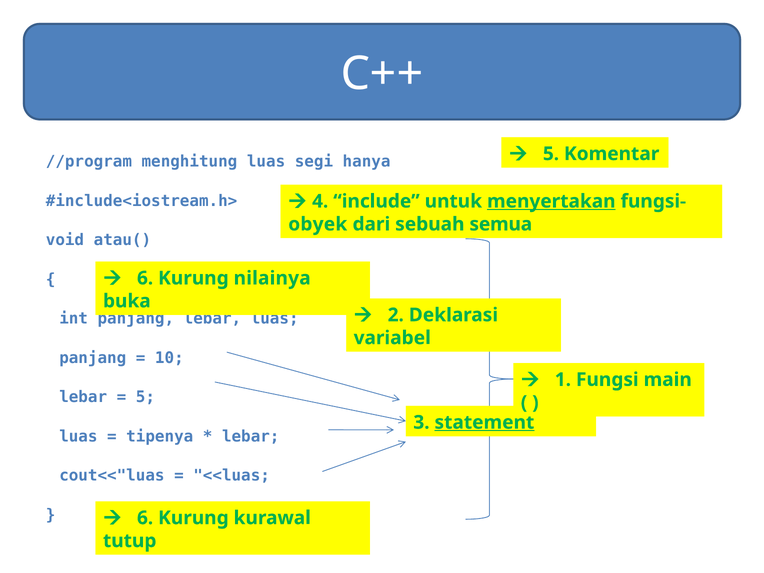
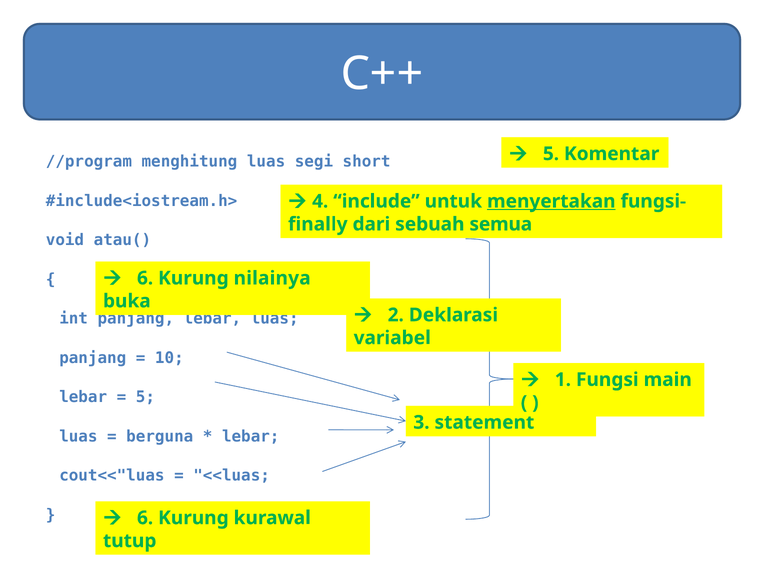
hanya: hanya -> short
obyek: obyek -> finally
statement underline: present -> none
tipenya: tipenya -> berguna
